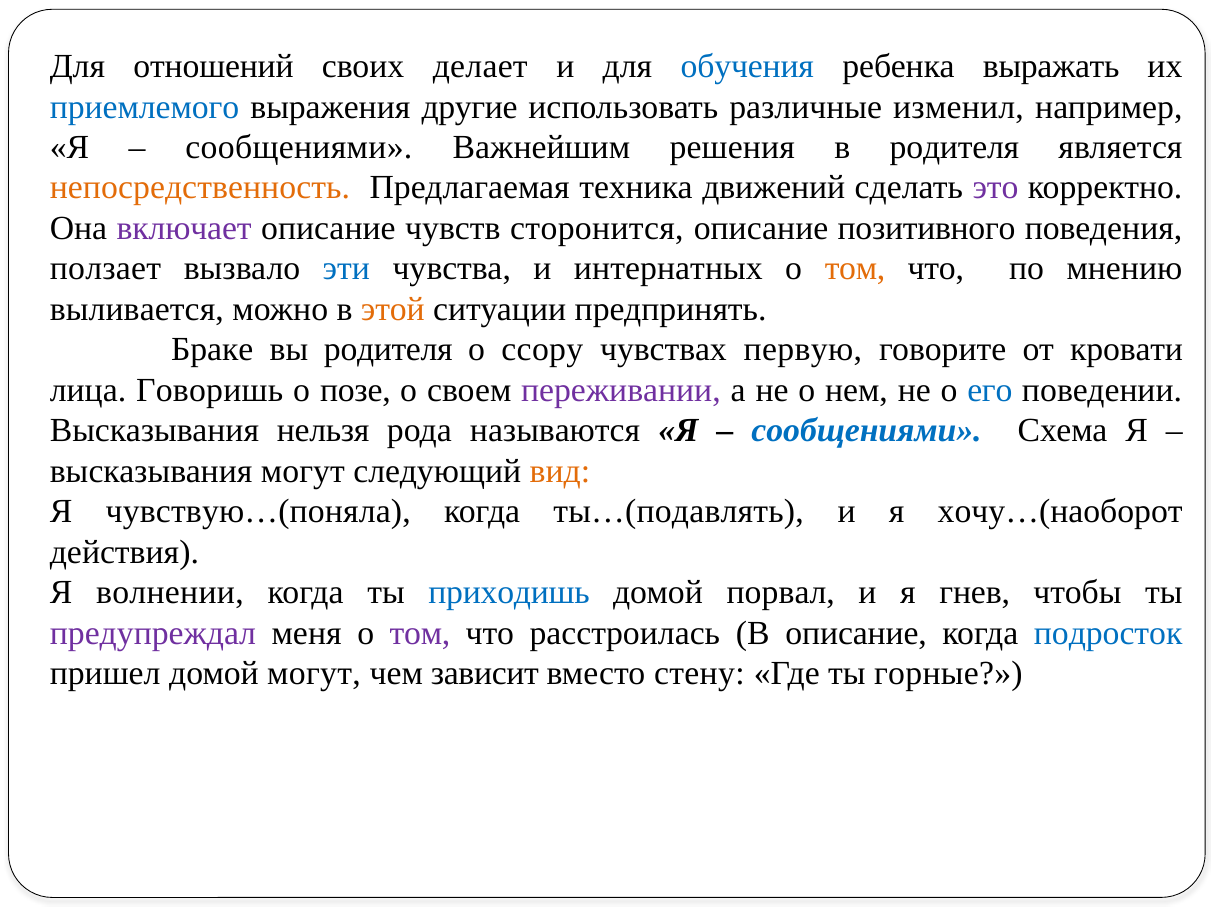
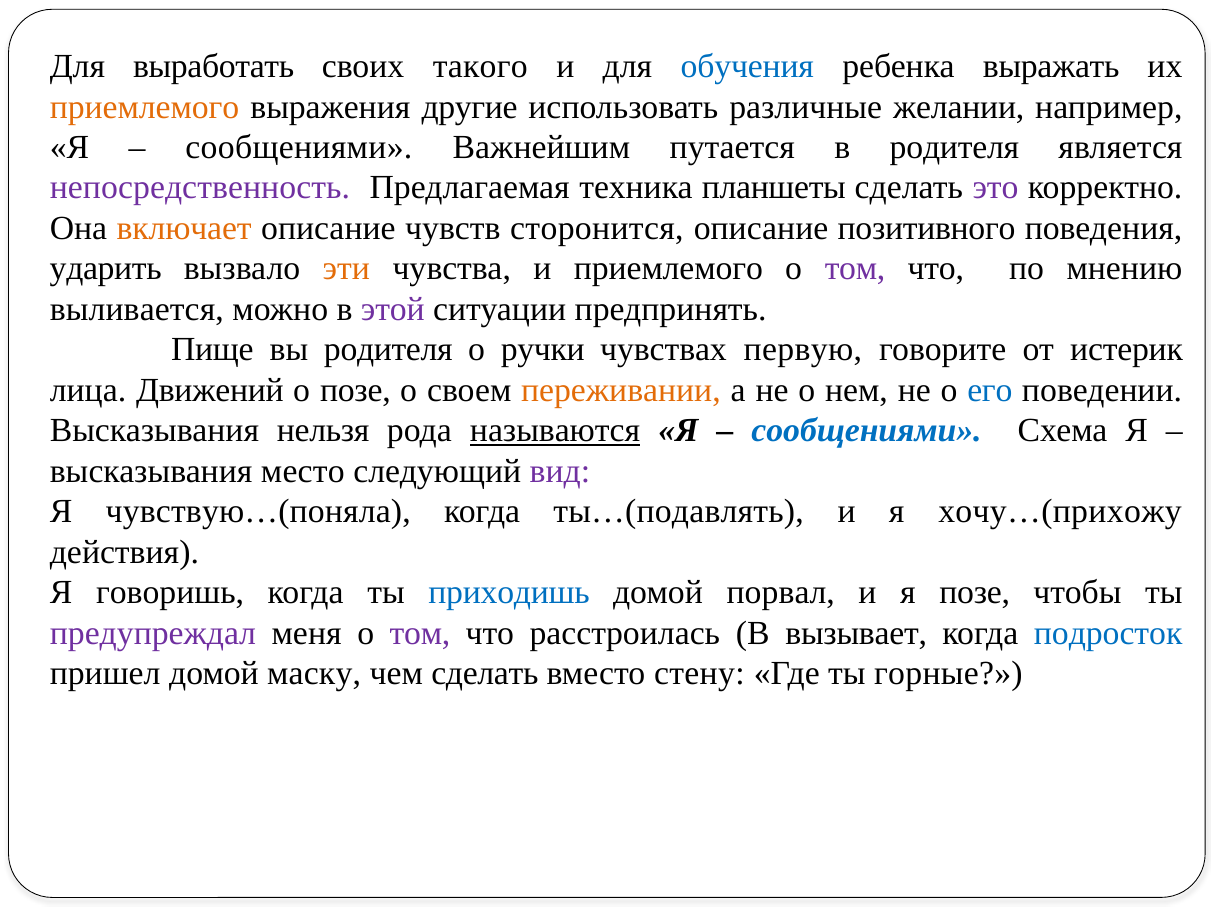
отношений: отношений -> выработать
делает: делает -> такого
приемлемого at (145, 107) colour: blue -> orange
изменил: изменил -> желании
решения: решения -> путается
непосредственность colour: orange -> purple
движений: движений -> планшеты
включает colour: purple -> orange
ползает: ползает -> ударить
эти colour: blue -> orange
и интернатных: интернатных -> приемлемого
том at (855, 269) colour: orange -> purple
этой colour: orange -> purple
Браке: Браке -> Пище
ссору: ссору -> ручки
кровати: кровати -> истерик
Говоришь: Говоришь -> Движений
переживании colour: purple -> orange
называются underline: none -> present
высказывания могут: могут -> место
вид colour: orange -> purple
хочу…(наоборот: хочу…(наоборот -> хочу…(прихожу
волнении: волнении -> говоришь
я гнев: гнев -> позе
В описание: описание -> вызывает
домой могут: могут -> маску
чем зависит: зависит -> сделать
